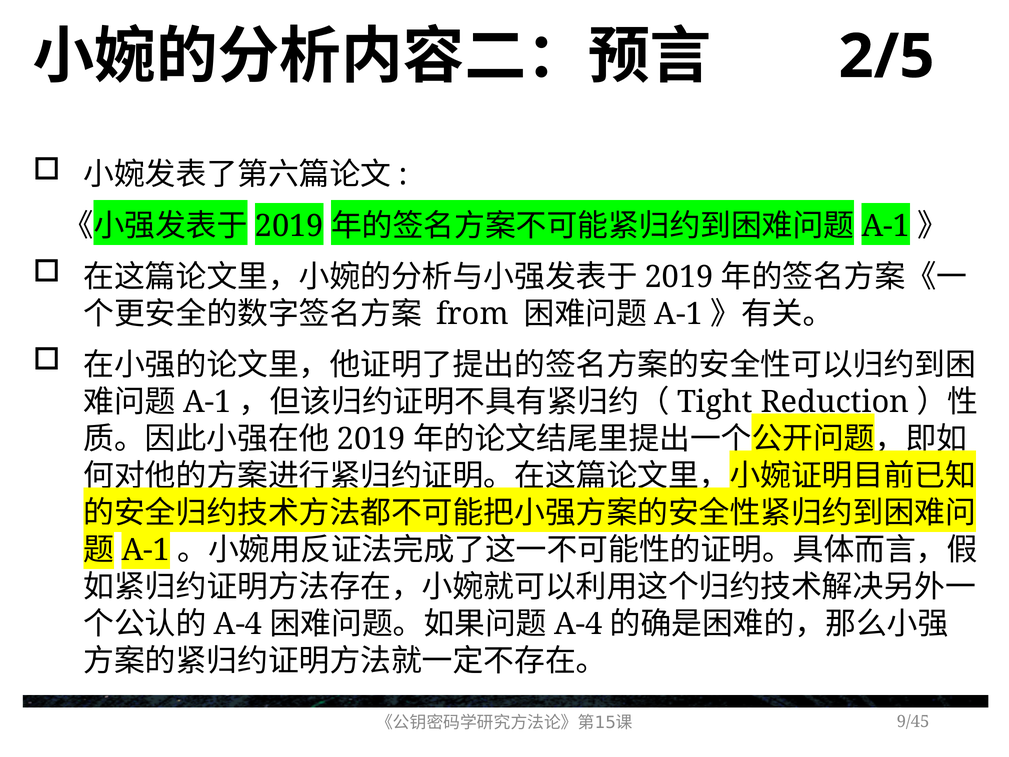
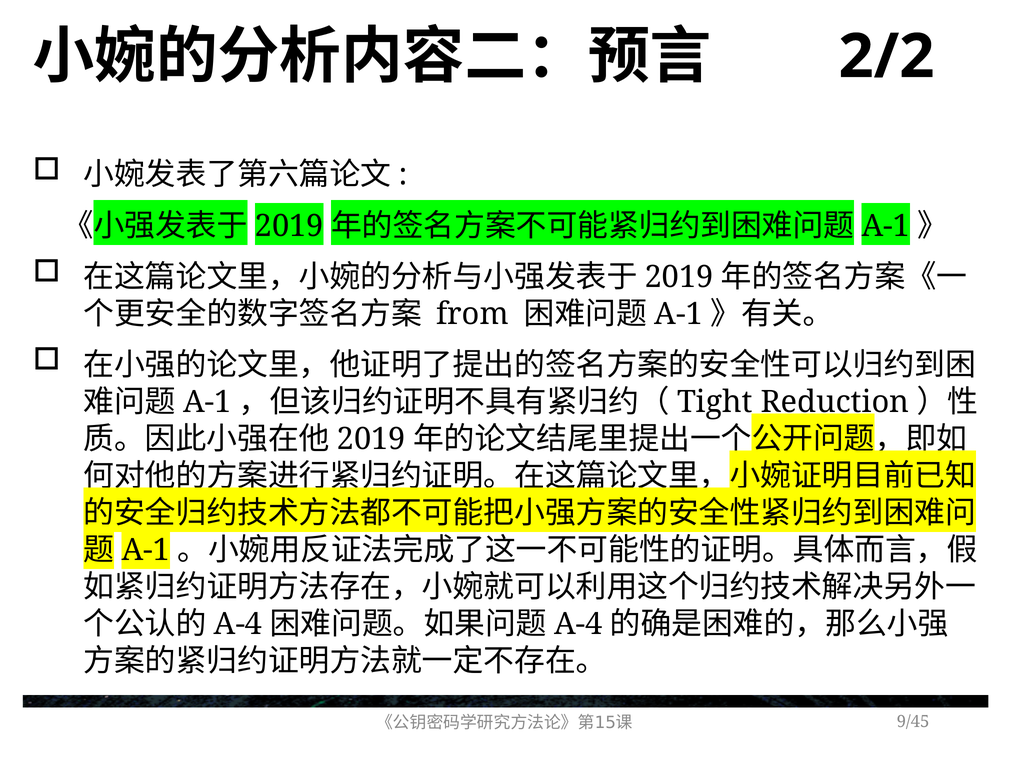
2/5: 2/5 -> 2/2
